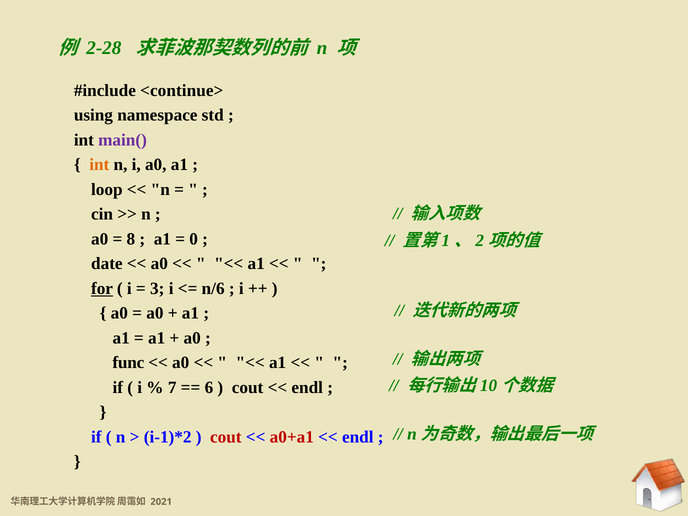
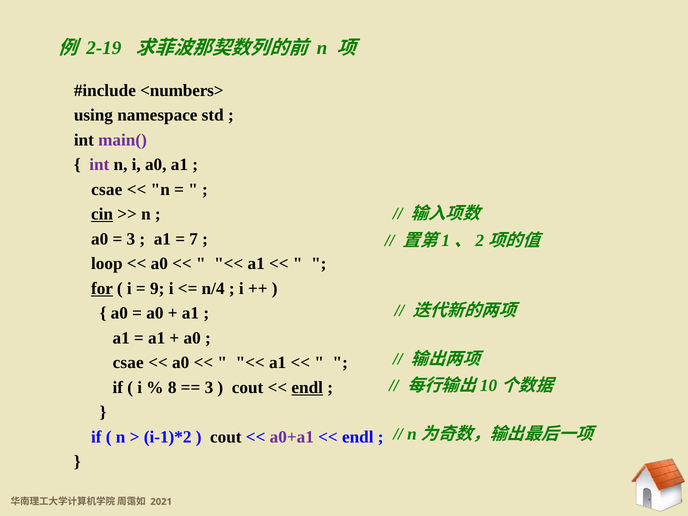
2-28: 2-28 -> 2-19
<continue>: <continue> -> <numbers>
int at (99, 165) colour: orange -> purple
loop at (107, 189): loop -> csae
cin underline: none -> present
8 at (131, 239): 8 -> 3
0: 0 -> 7
date: date -> loop
3: 3 -> 9
n/6: n/6 -> n/4
func at (128, 363): func -> csae
7: 7 -> 8
6 at (209, 387): 6 -> 3
endl at (307, 387) underline: none -> present
cout at (226, 437) colour: red -> black
a0+a1 colour: red -> purple
